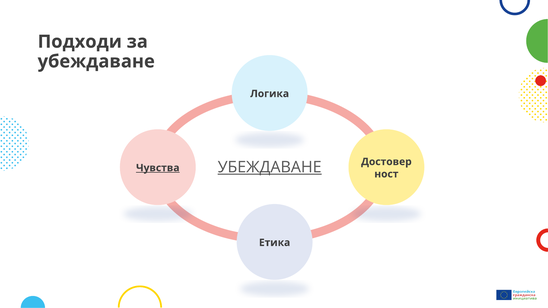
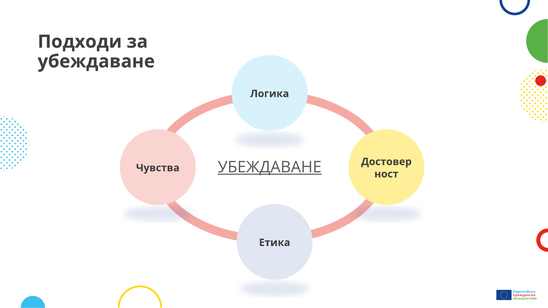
Чувства underline: present -> none
